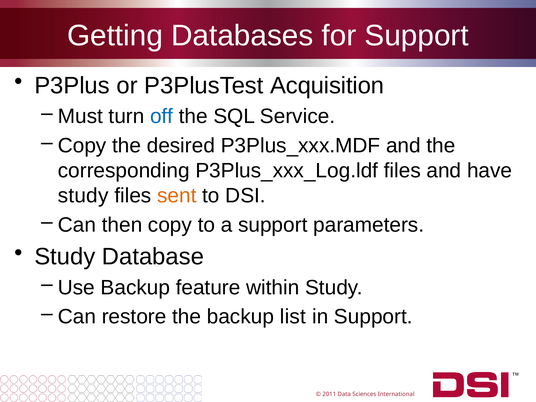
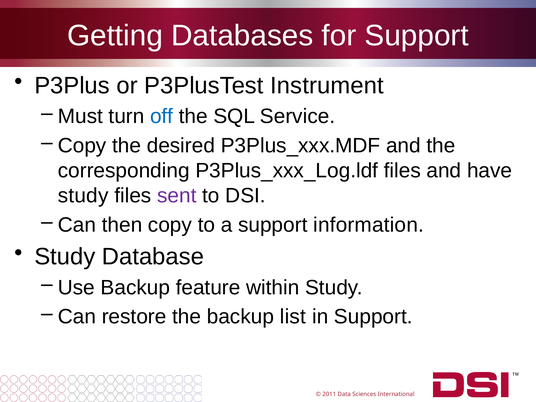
Acquisition: Acquisition -> Instrument
sent colour: orange -> purple
parameters: parameters -> information
